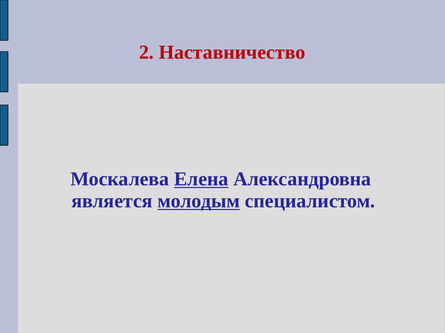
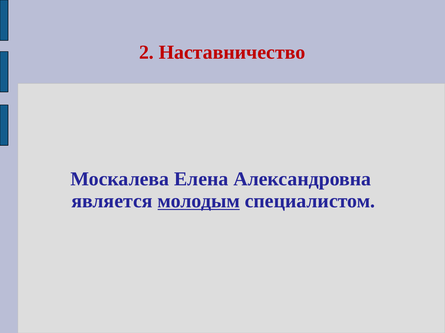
Елена underline: present -> none
